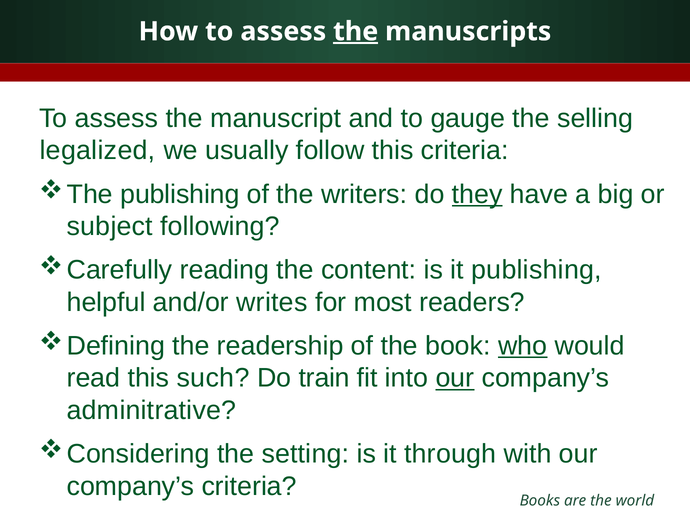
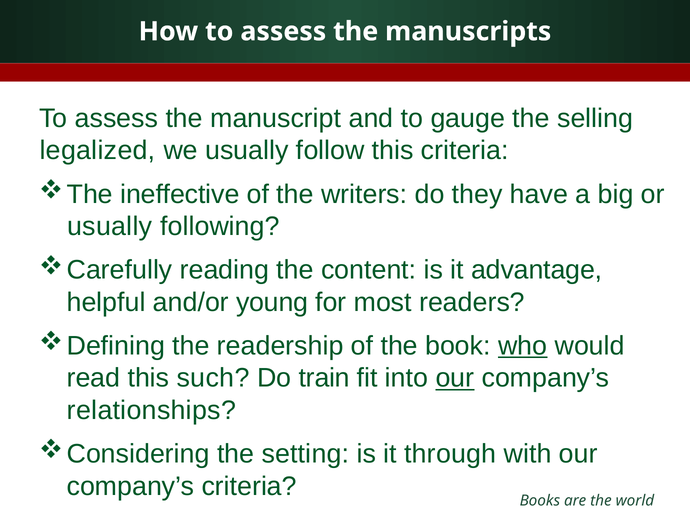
the at (356, 32) underline: present -> none
publishing at (180, 194): publishing -> ineffective
they underline: present -> none
subject at (110, 227): subject -> usually
it publishing: publishing -> advantage
writes: writes -> young
adminitrative: adminitrative -> relationships
